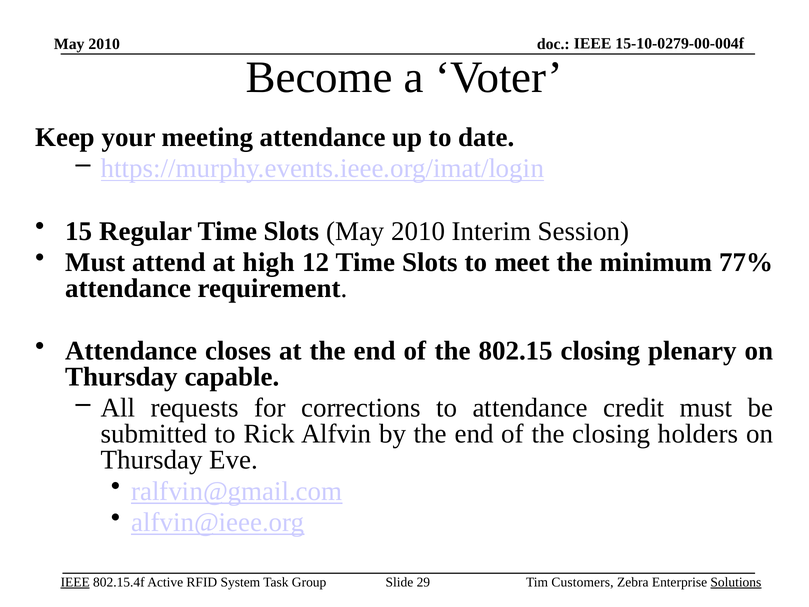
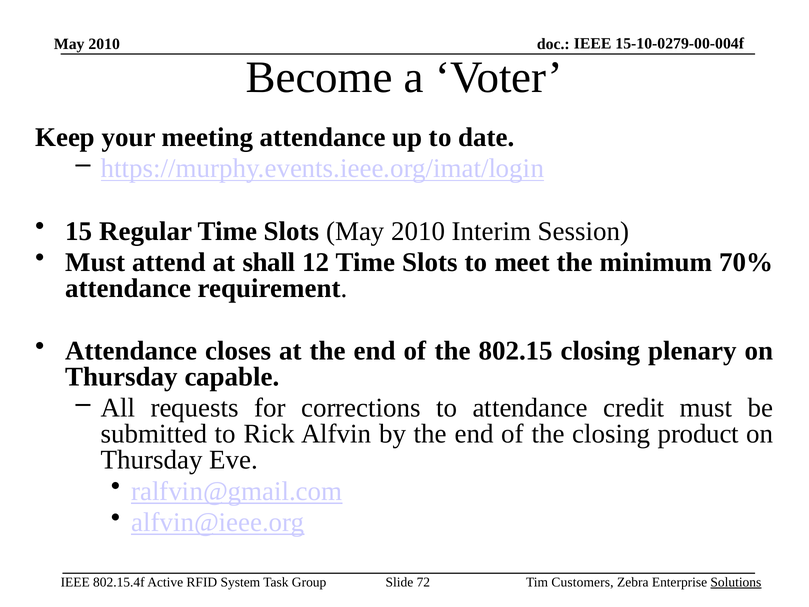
high: high -> shall
77%: 77% -> 70%
holders: holders -> product
IEEE at (75, 582) underline: present -> none
29: 29 -> 72
